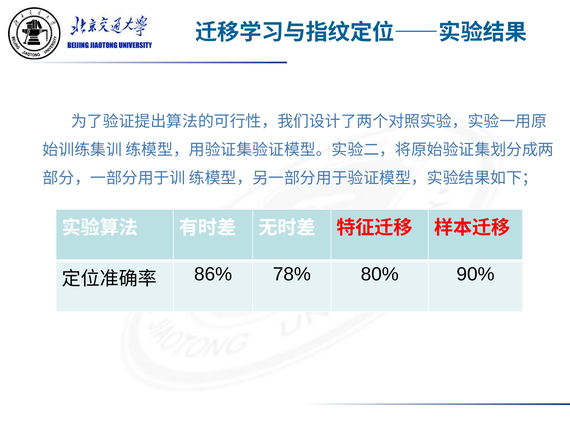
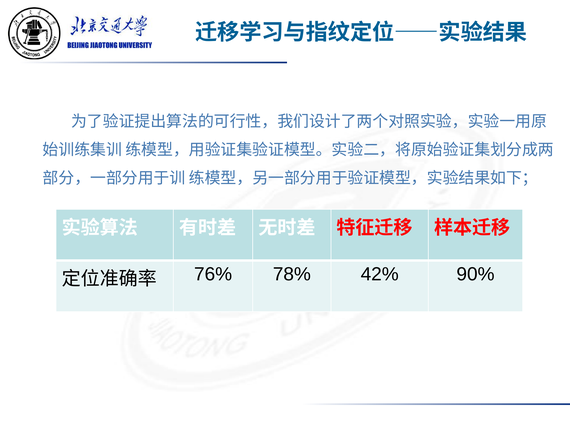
86%: 86% -> 76%
80%: 80% -> 42%
